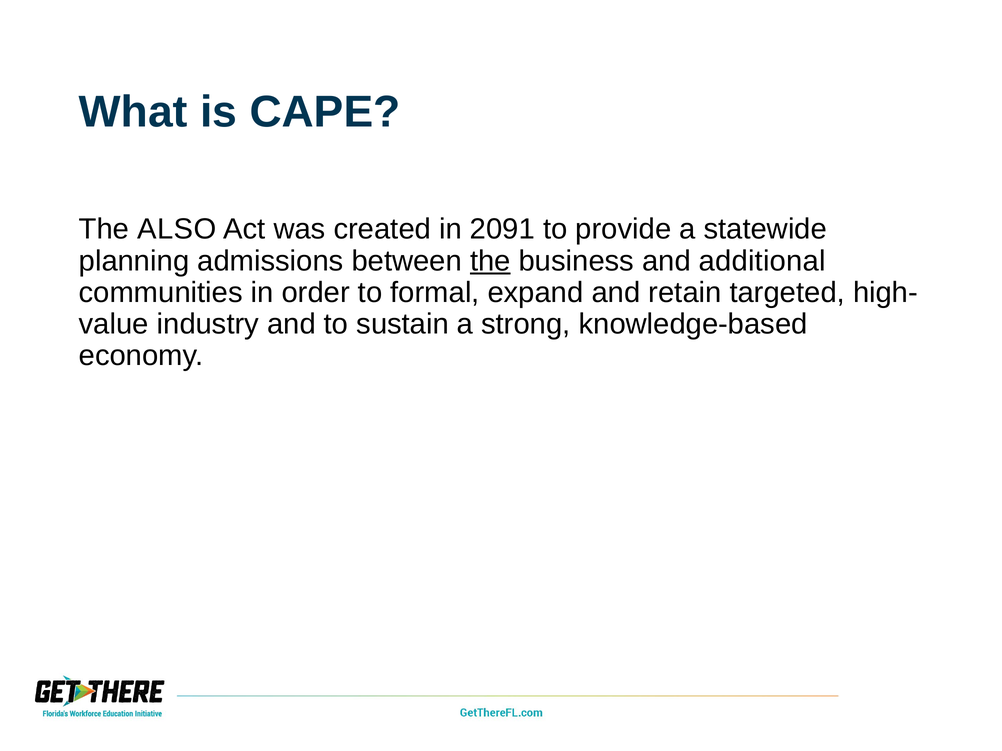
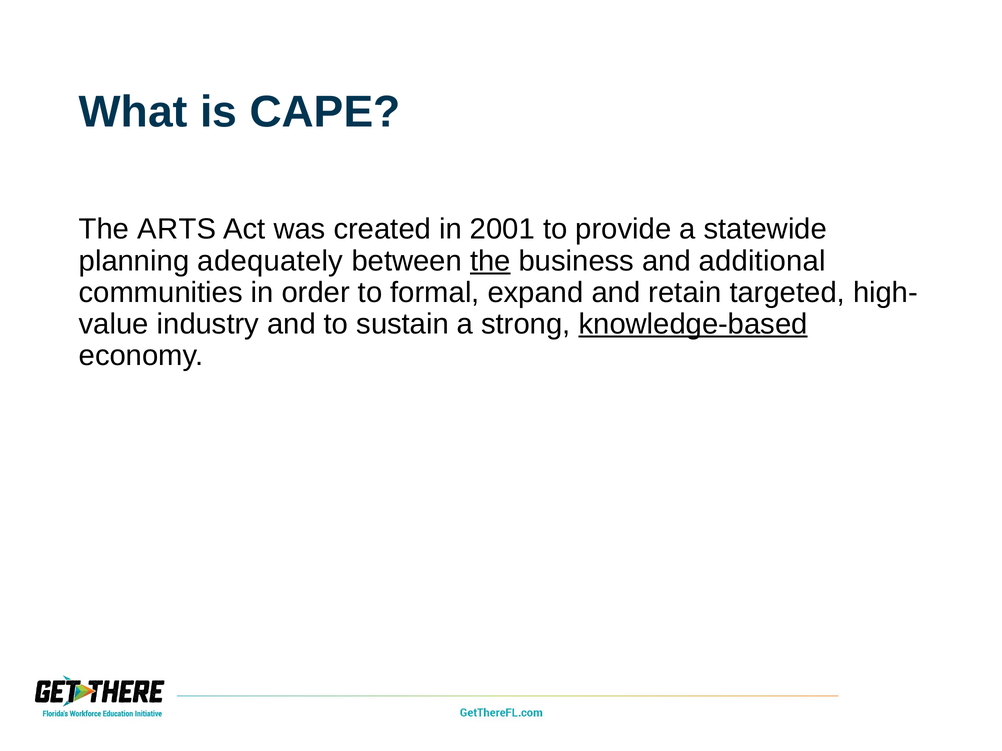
ALSO: ALSO -> ARTS
2091: 2091 -> 2001
admissions: admissions -> adequately
knowledge-based underline: none -> present
